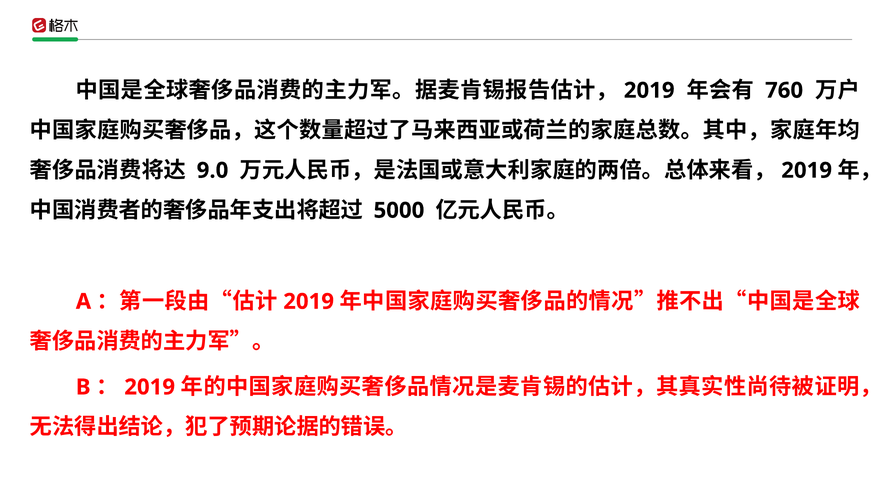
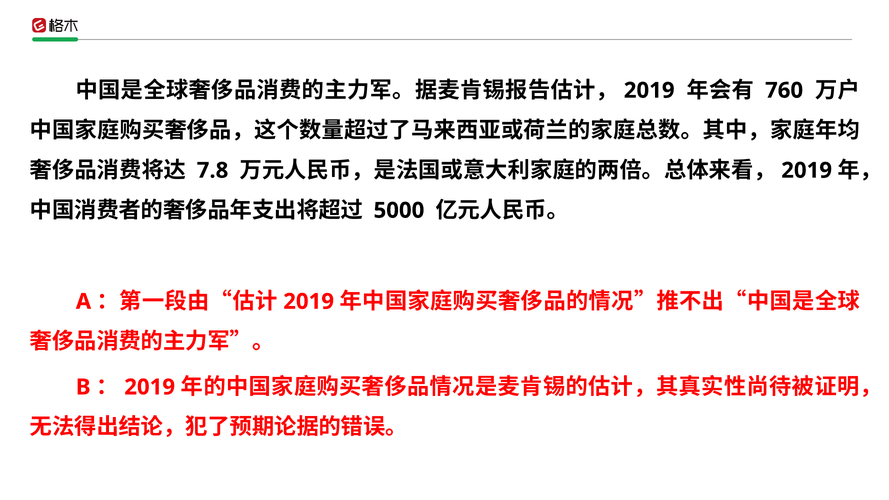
9.0: 9.0 -> 7.8
